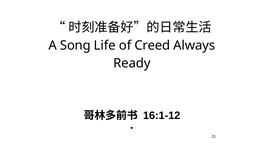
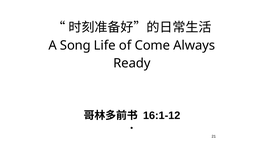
Creed: Creed -> Come
